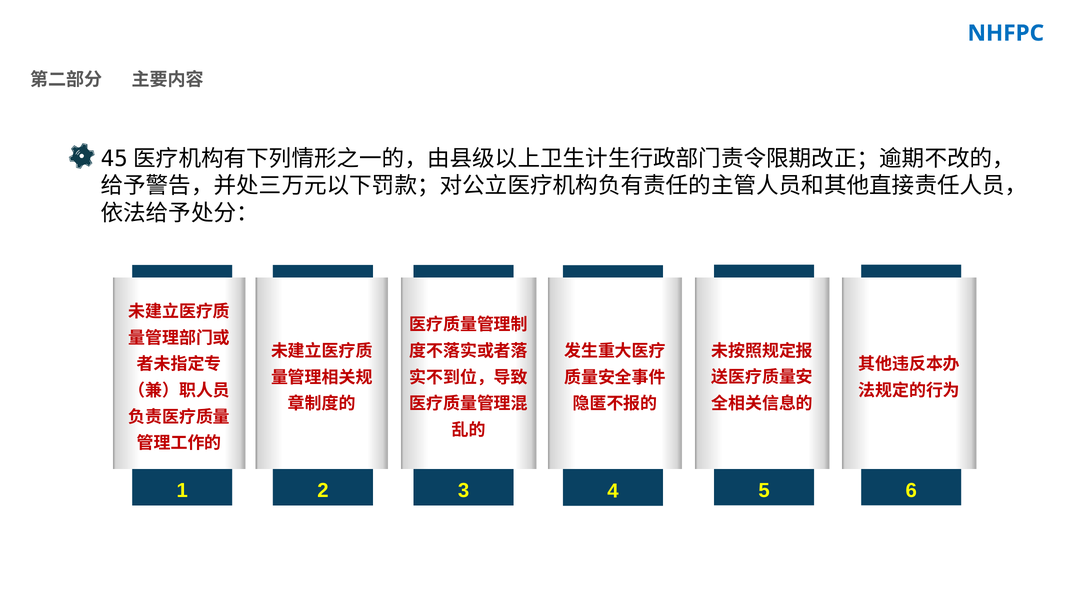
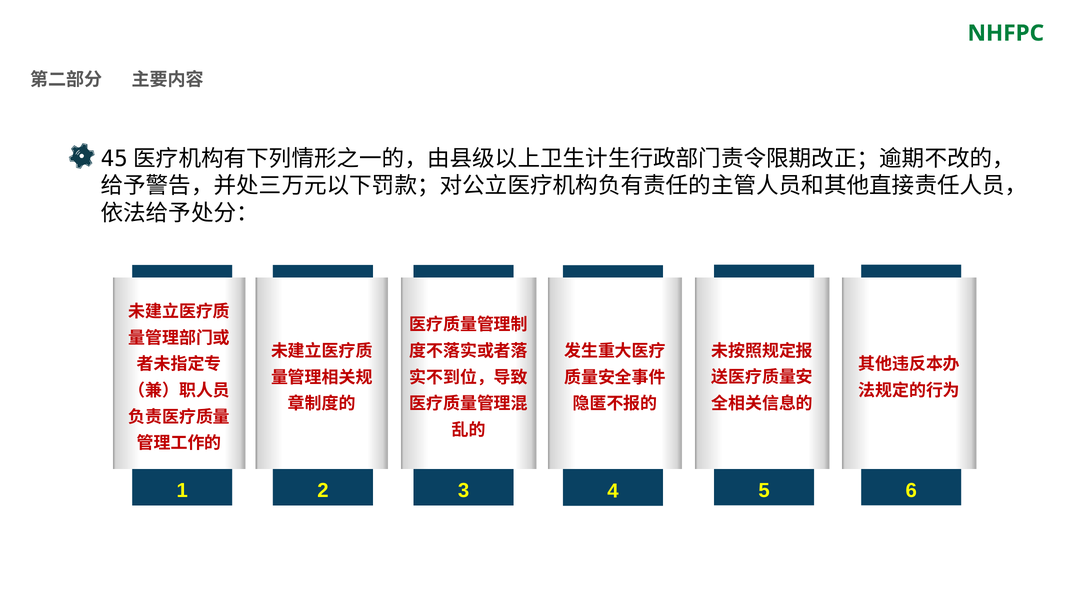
NHFPC colour: blue -> green
